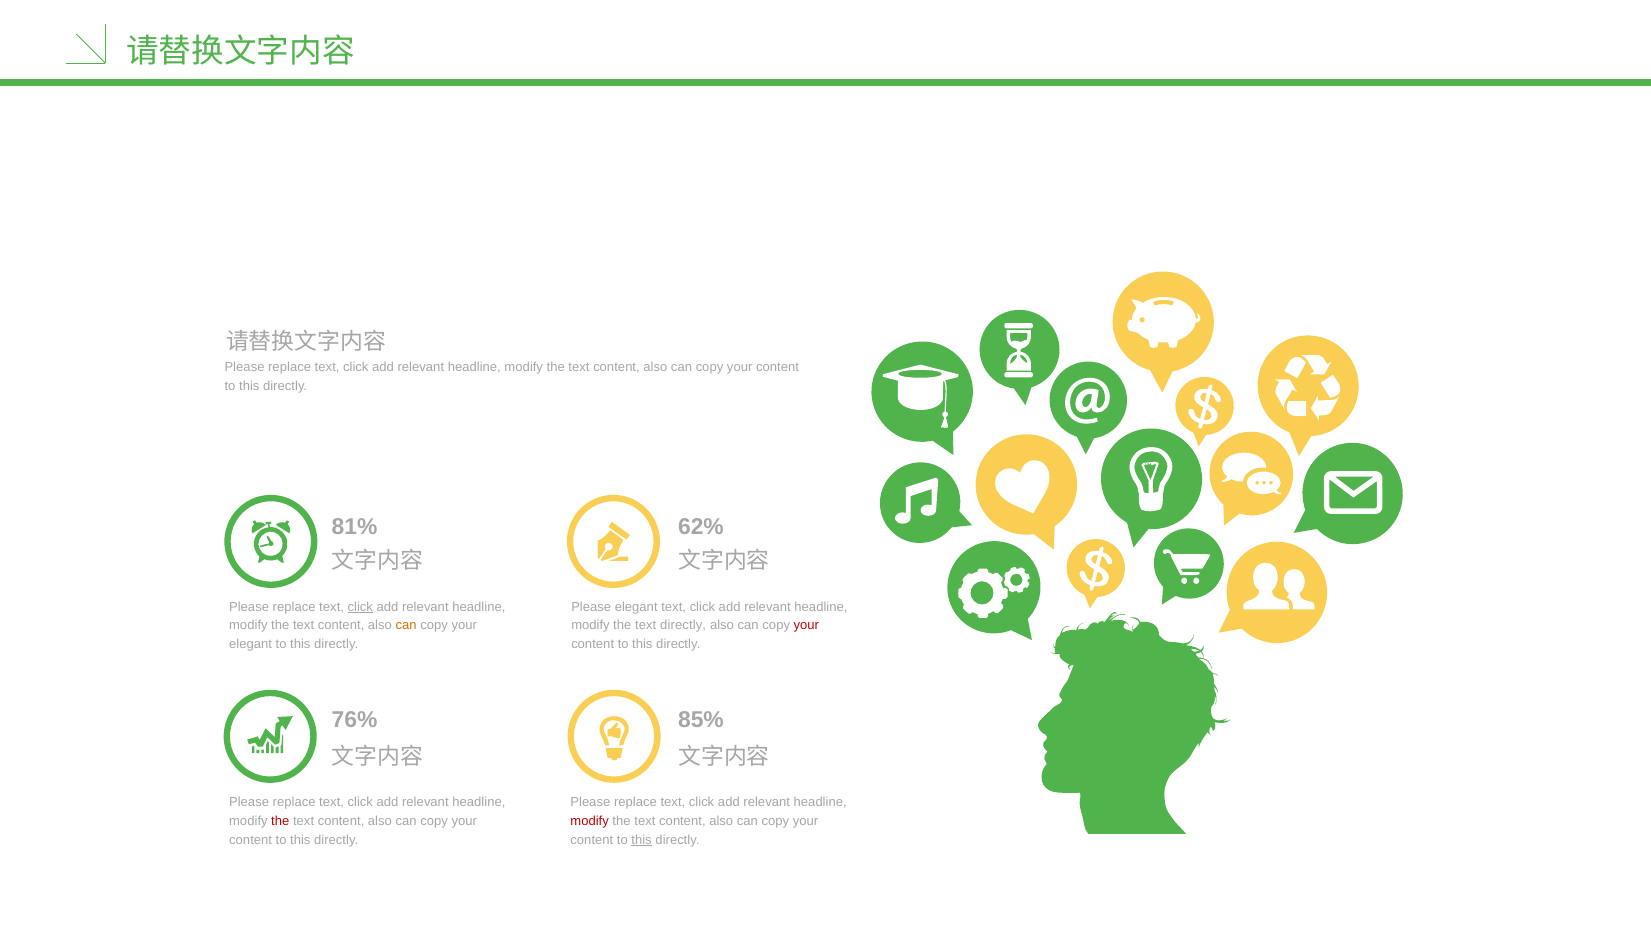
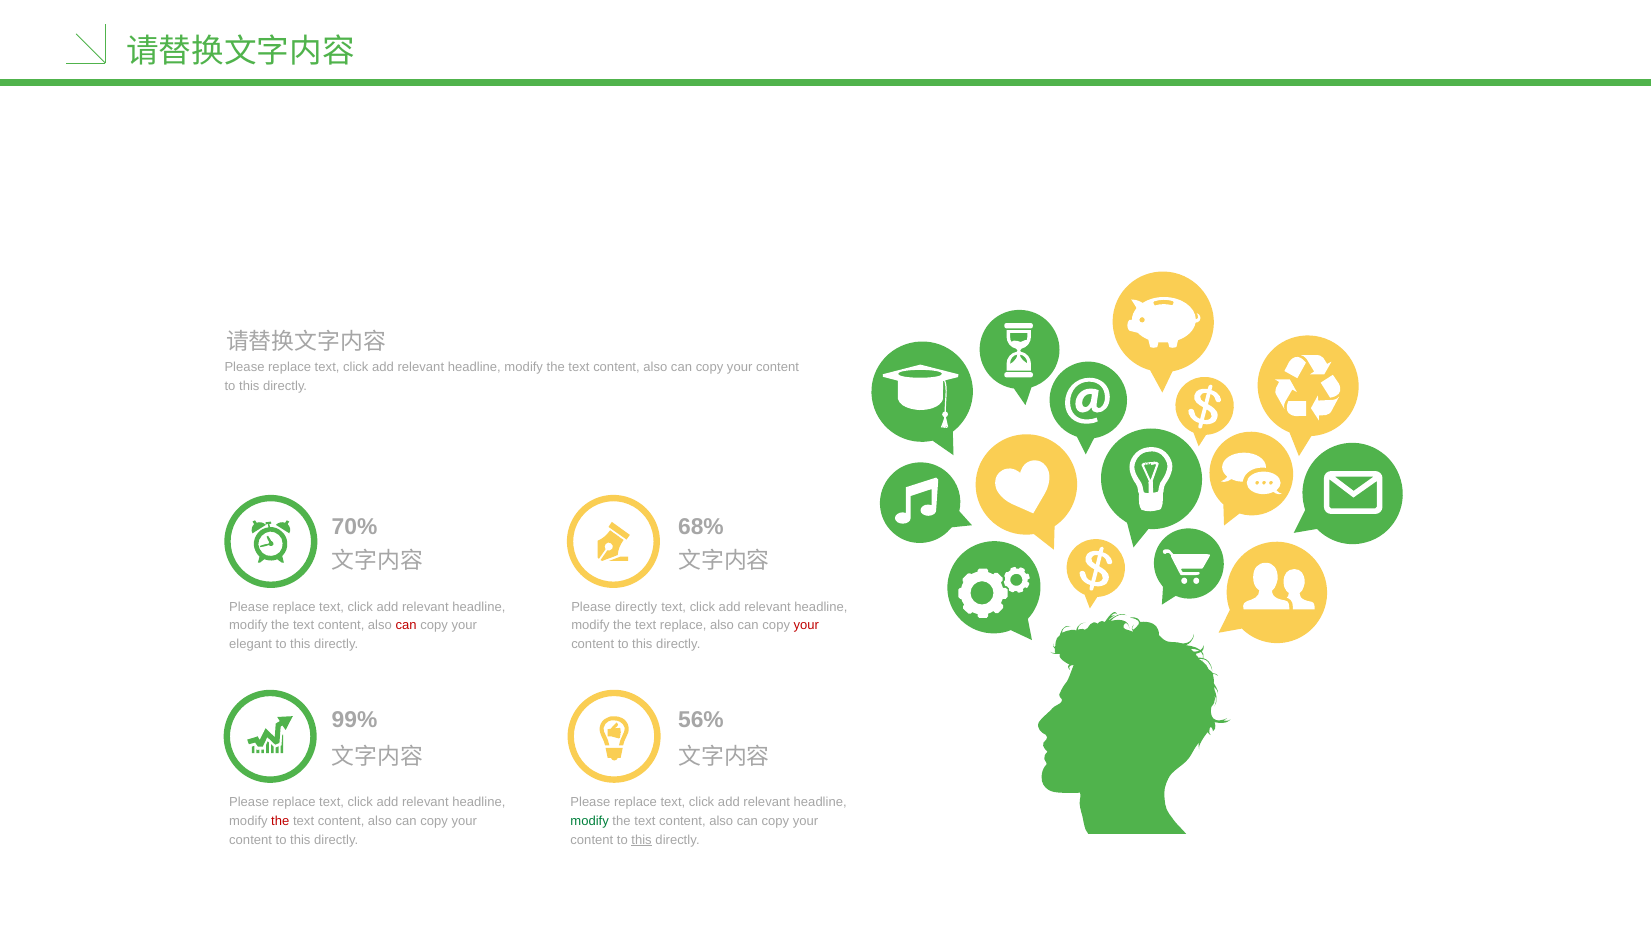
81%: 81% -> 70%
62%: 62% -> 68%
click at (360, 607) underline: present -> none
Please elegant: elegant -> directly
can at (406, 625) colour: orange -> red
text directly: directly -> replace
76%: 76% -> 99%
85%: 85% -> 56%
modify at (590, 821) colour: red -> green
